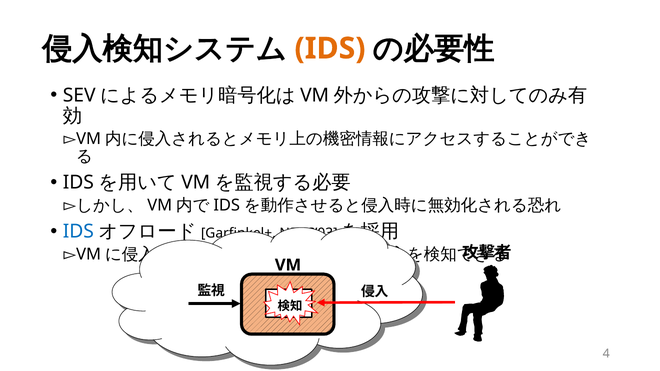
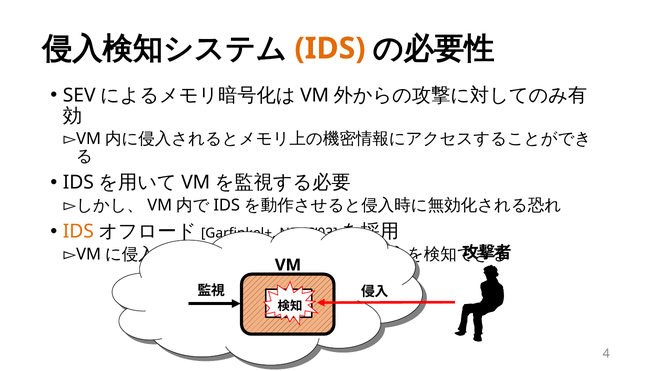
IDS at (78, 232) colour: blue -> orange
